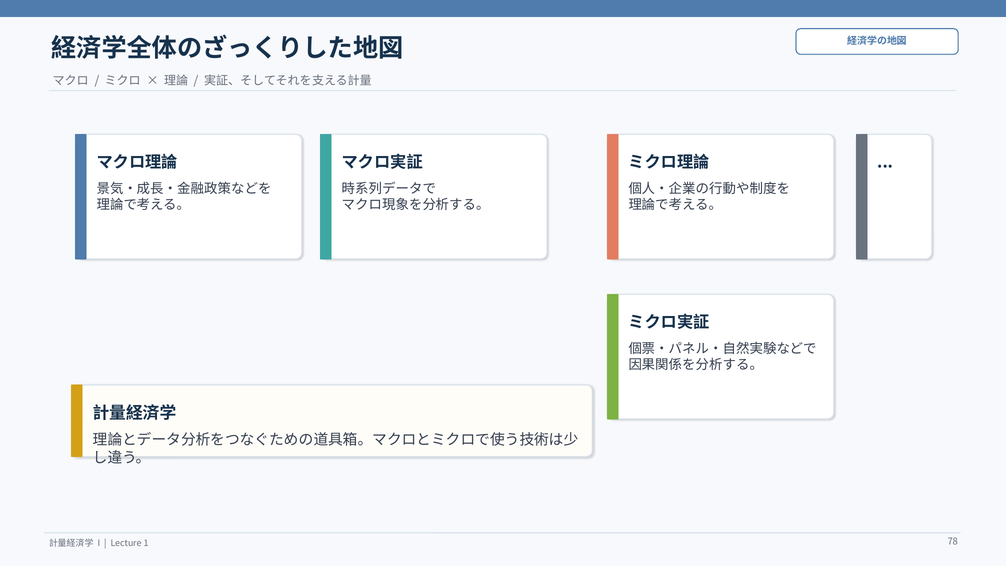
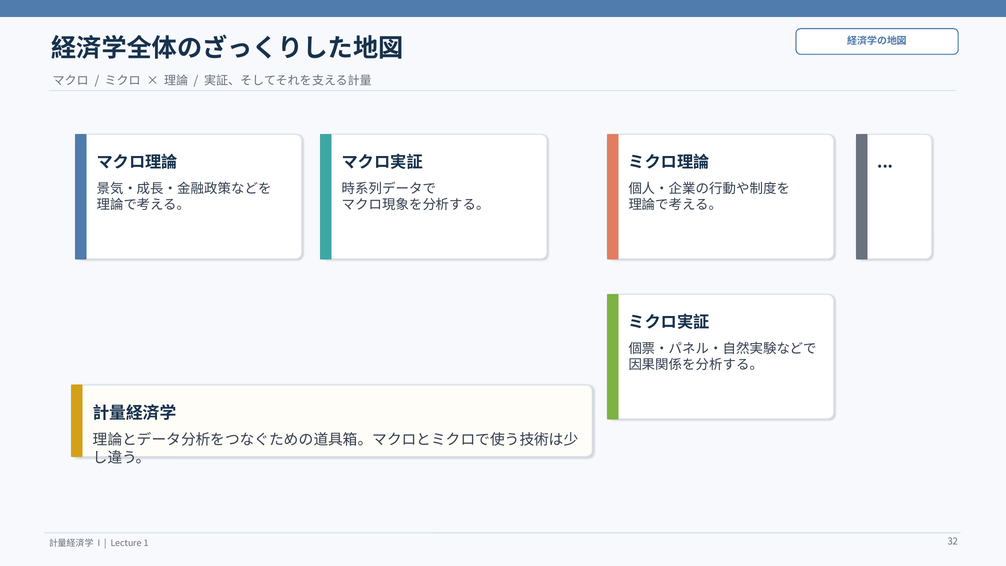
78: 78 -> 32
